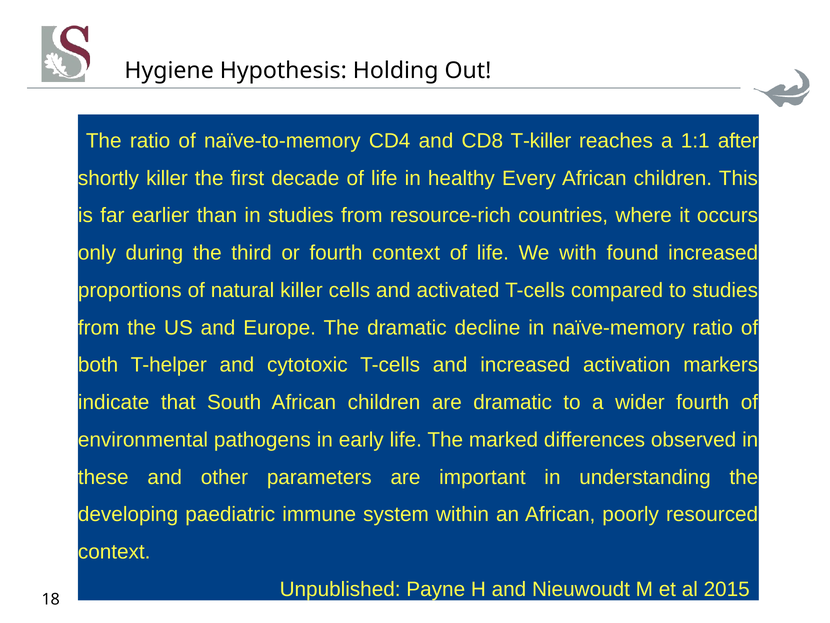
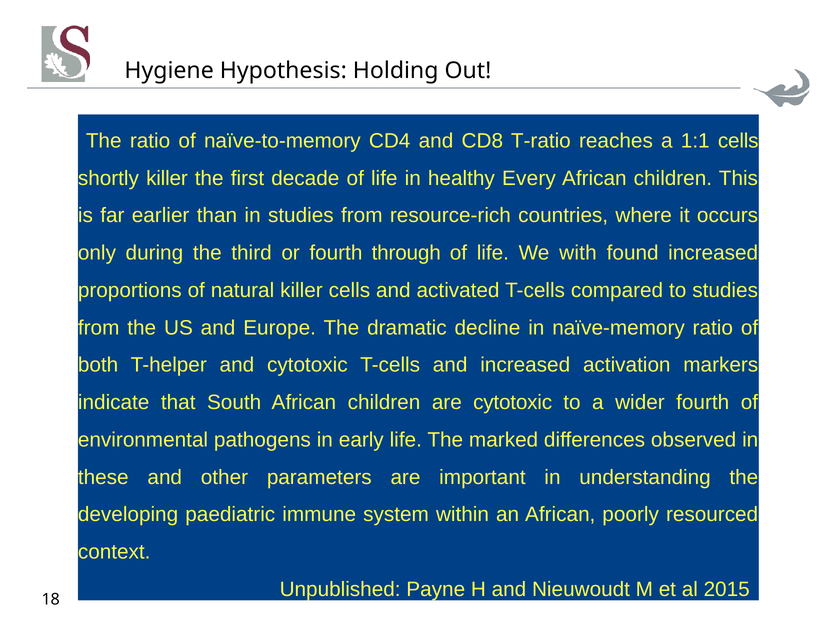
T-killer: T-killer -> T-ratio
1:1 after: after -> cells
fourth context: context -> through
are dramatic: dramatic -> cytotoxic
